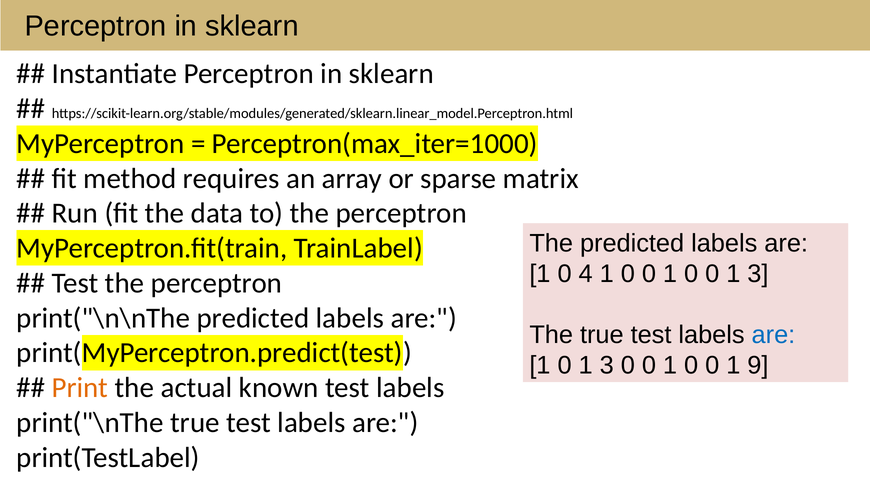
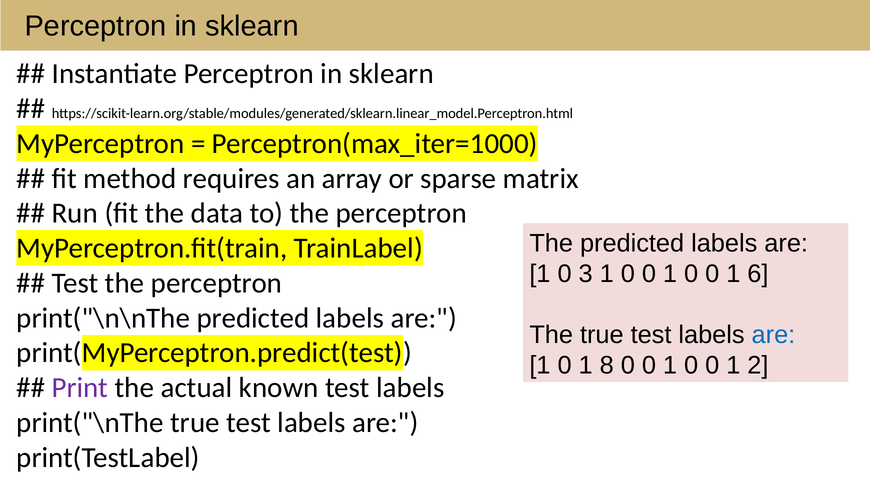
4: 4 -> 3
0 0 1 3: 3 -> 6
1 0 1 3: 3 -> 8
9: 9 -> 2
Print colour: orange -> purple
